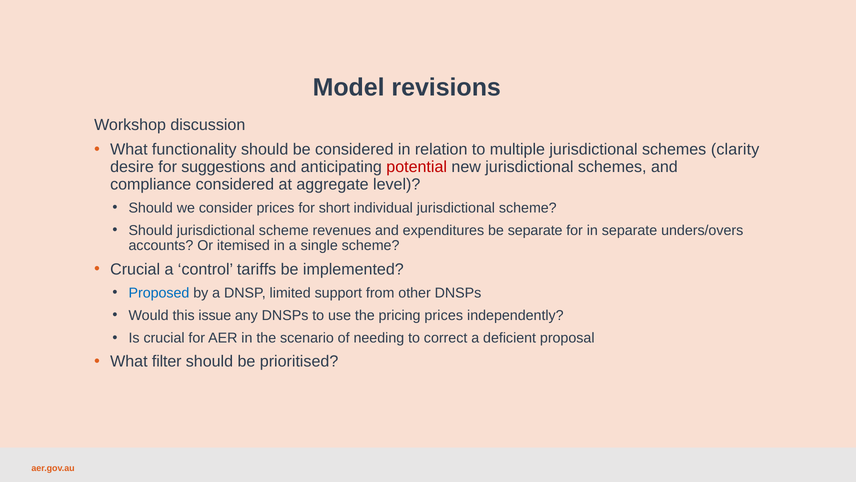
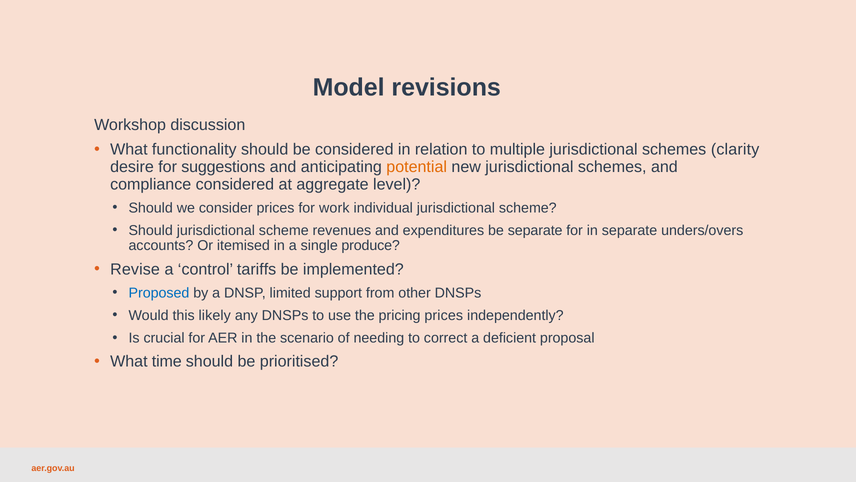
potential colour: red -> orange
short: short -> work
single scheme: scheme -> produce
Crucial at (135, 269): Crucial -> Revise
issue: issue -> likely
filter: filter -> time
